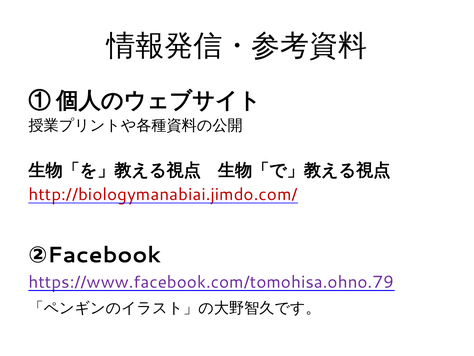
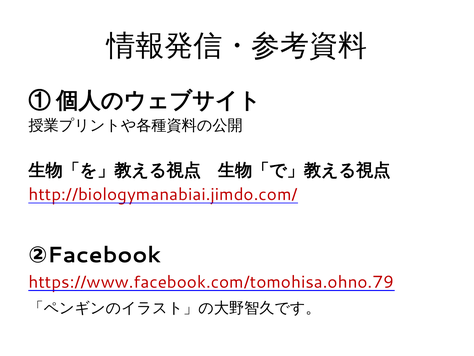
https://www.facebook.com/tomohisa.ohno.79 colour: purple -> red
